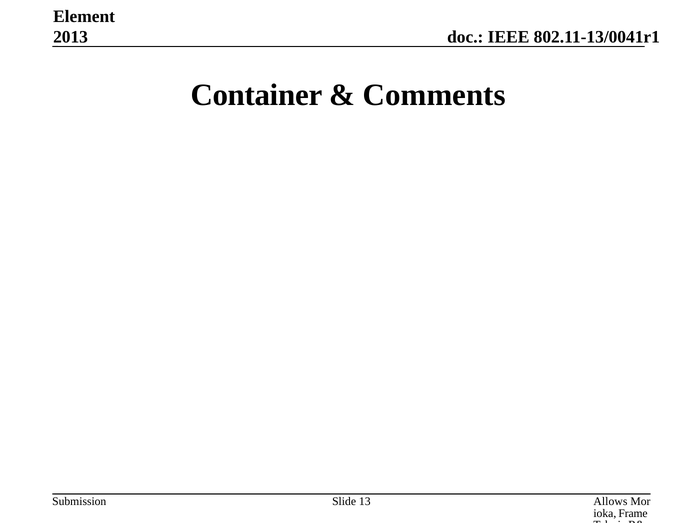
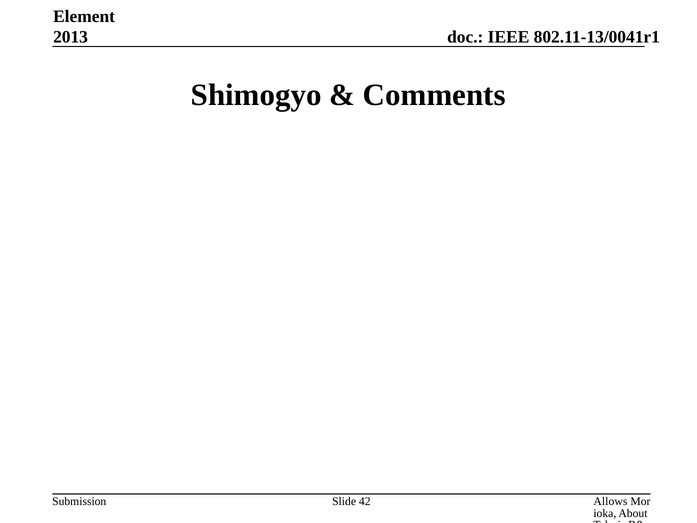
Container: Container -> Shimogyo
13: 13 -> 42
Frame: Frame -> About
